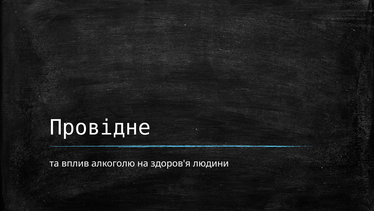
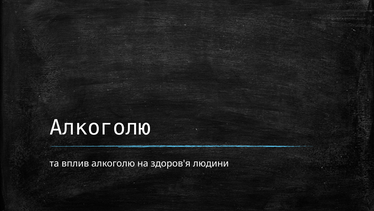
Провідне at (100, 127): Провідне -> Алкоголю
